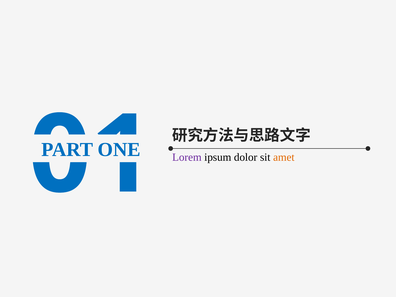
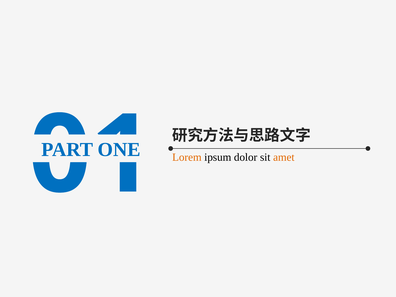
Lorem colour: purple -> orange
